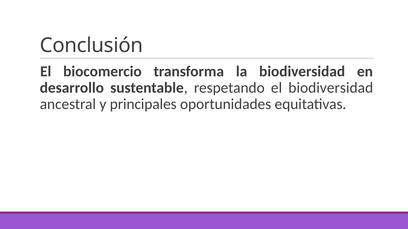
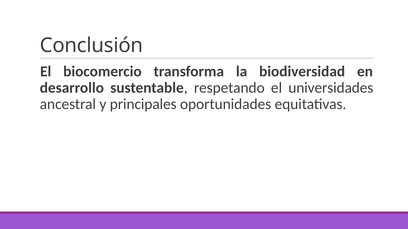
el biodiversidad: biodiversidad -> universidades
